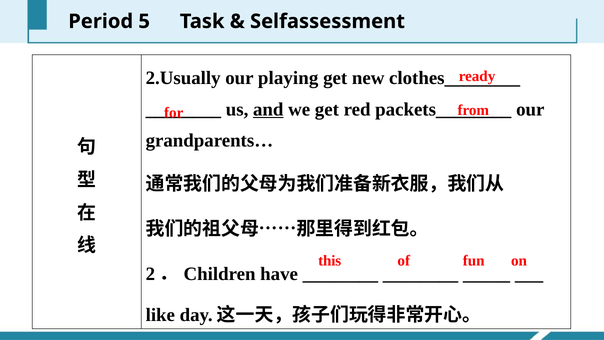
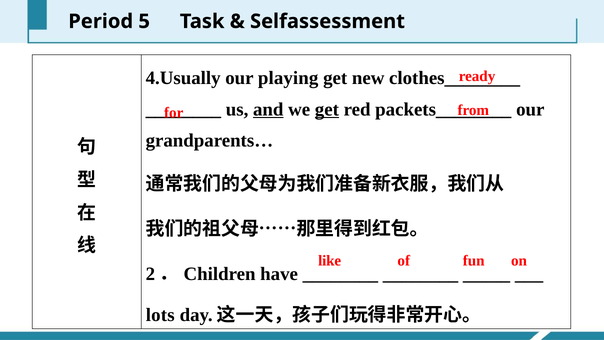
2.Usually: 2.Usually -> 4.Usually
get at (327, 109) underline: none -> present
this: this -> like
like: like -> lots
